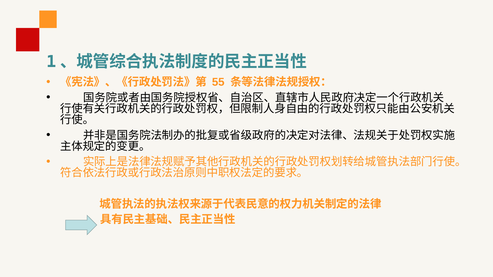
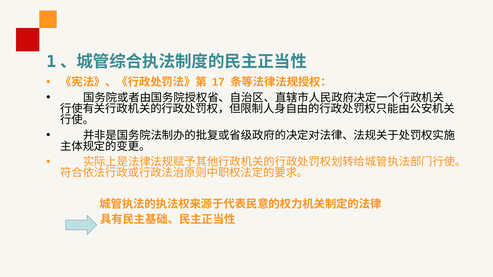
55: 55 -> 17
